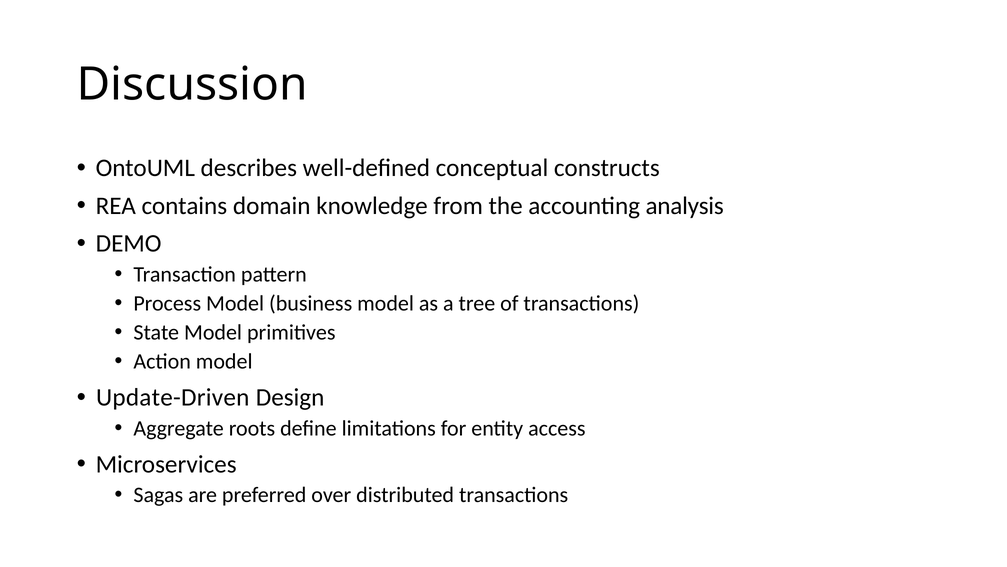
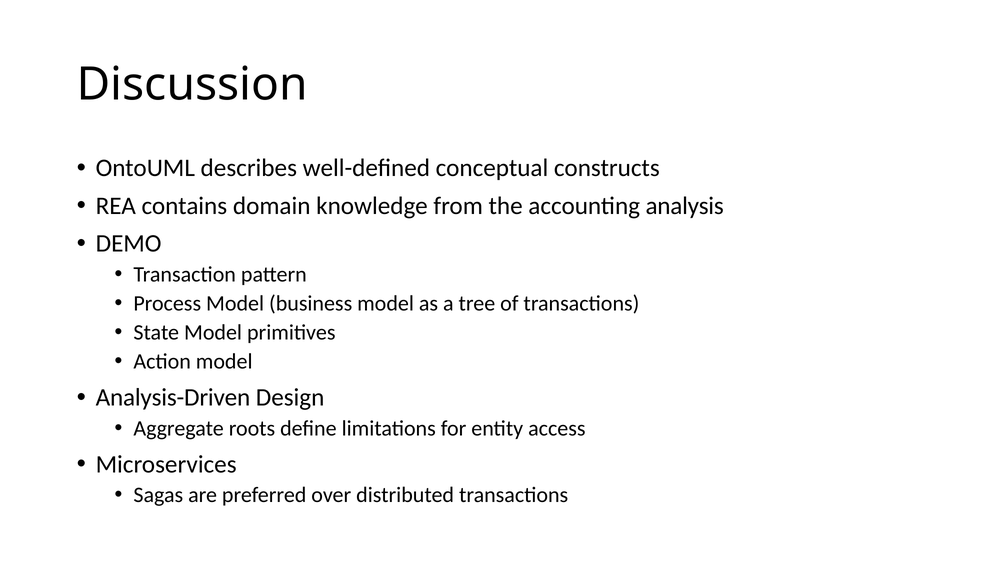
Update-Driven: Update-Driven -> Analysis-Driven
